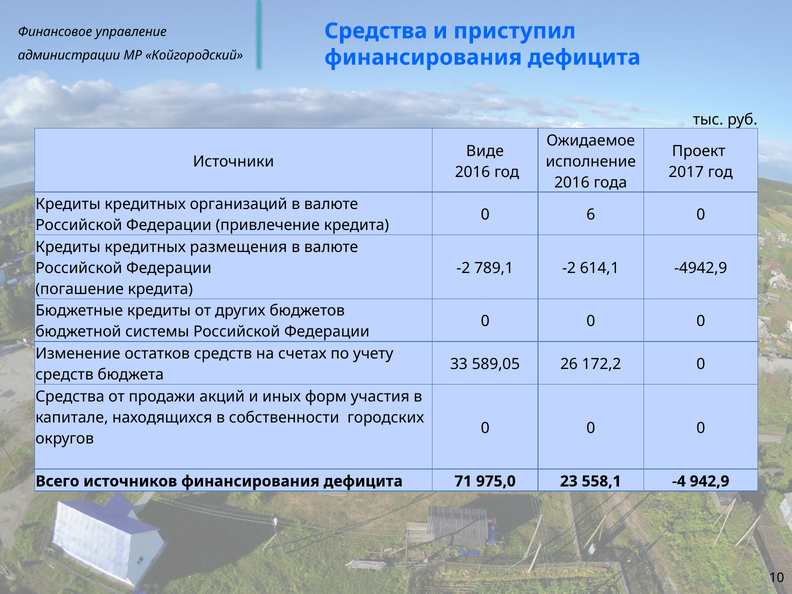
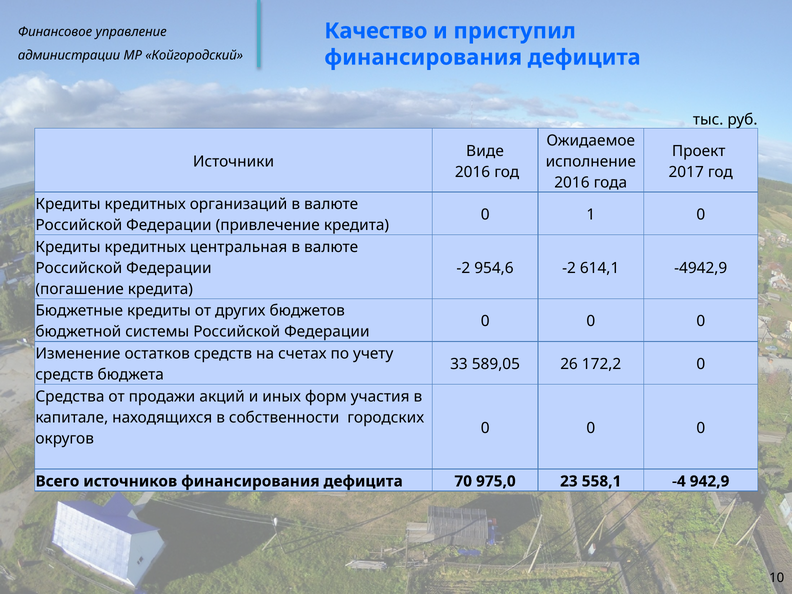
Средства at (376, 31): Средства -> Качество
6: 6 -> 1
размещения: размещения -> центральная
789,1: 789,1 -> 954,6
71: 71 -> 70
